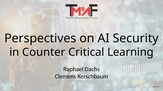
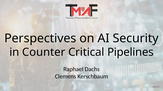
Learning: Learning -> Pipelines
